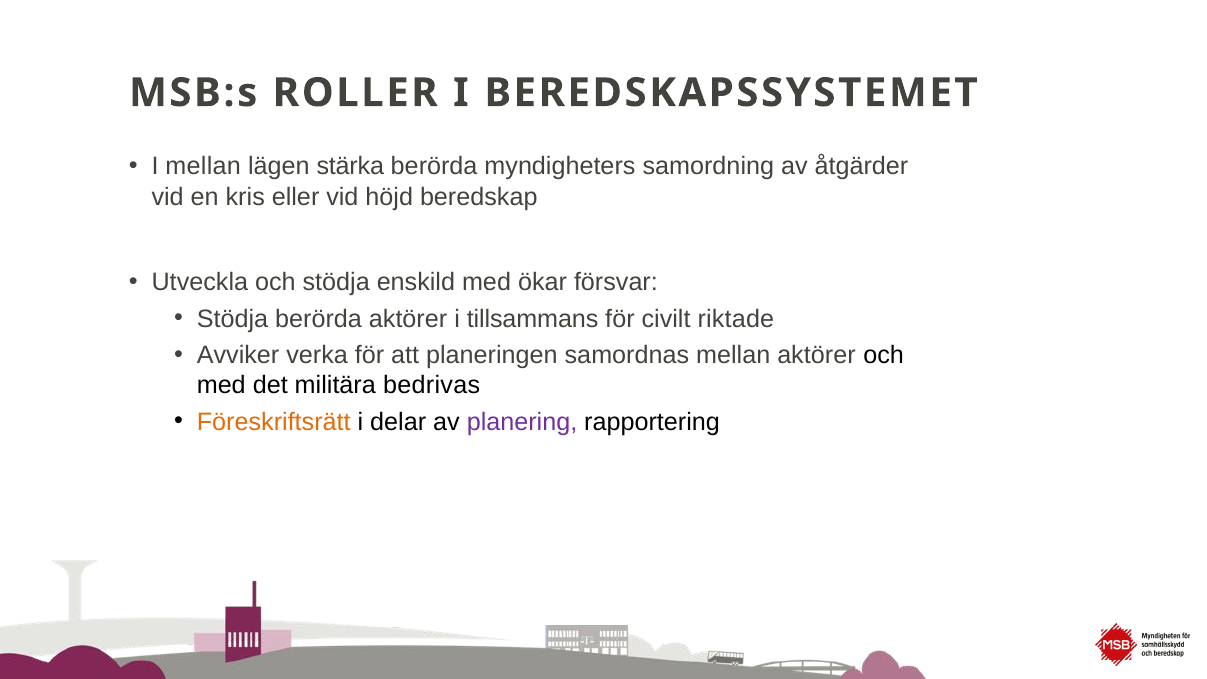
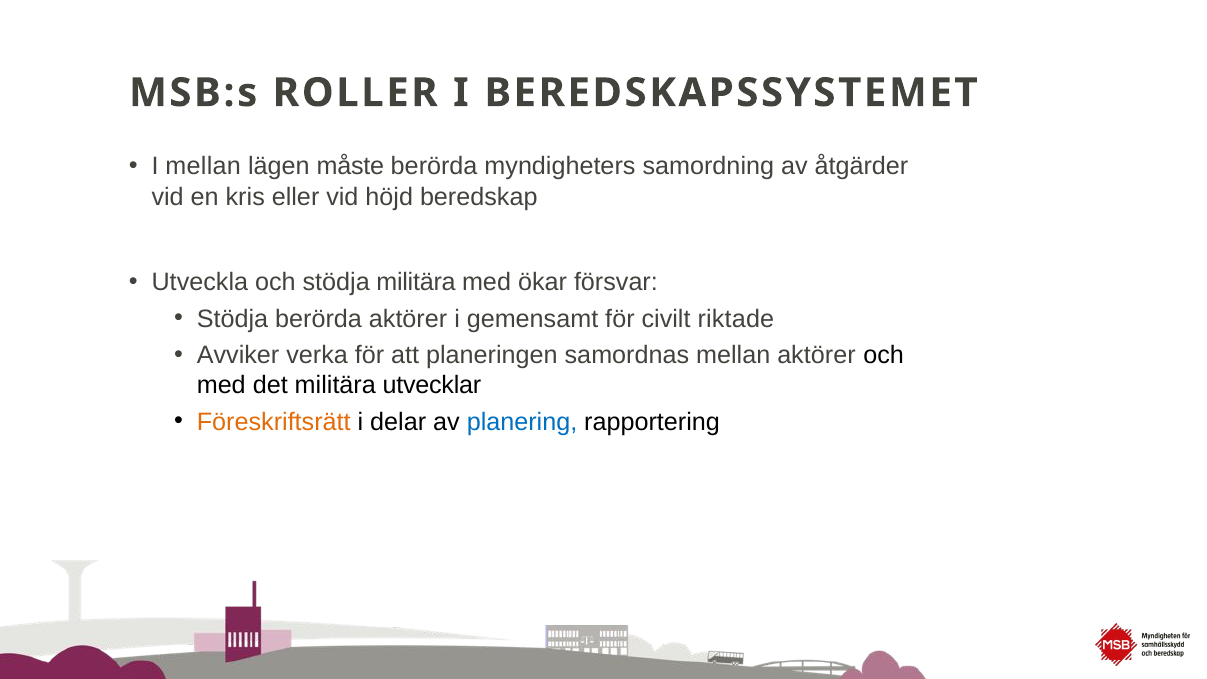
stärka: stärka -> måste
stödja enskild: enskild -> militära
tillsammans: tillsammans -> gemensamt
bedrivas: bedrivas -> utvecklar
planering colour: purple -> blue
